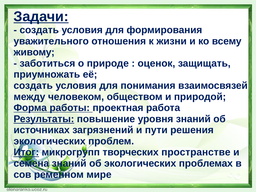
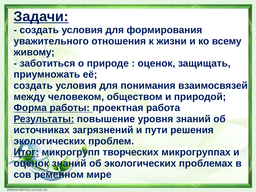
пространстве: пространстве -> микрогруппах
семена at (31, 163): семена -> оценок
